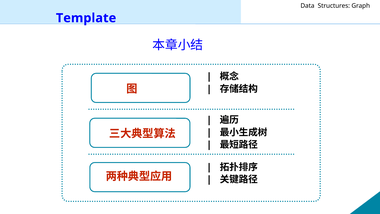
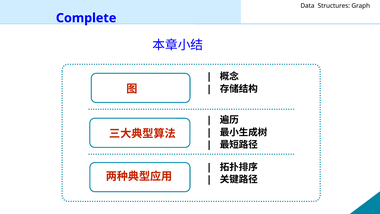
Template: Template -> Complete
